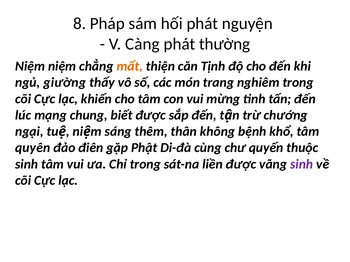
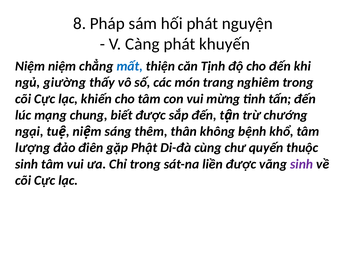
thường: thường -> khuyến
mất colour: orange -> blue
quyên: quyên -> lượng
